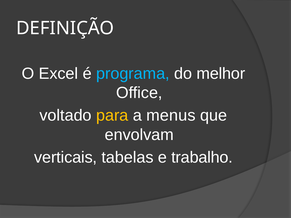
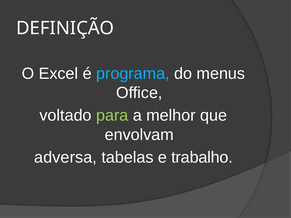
melhor: melhor -> menus
para colour: yellow -> light green
menus: menus -> melhor
verticais: verticais -> adversa
